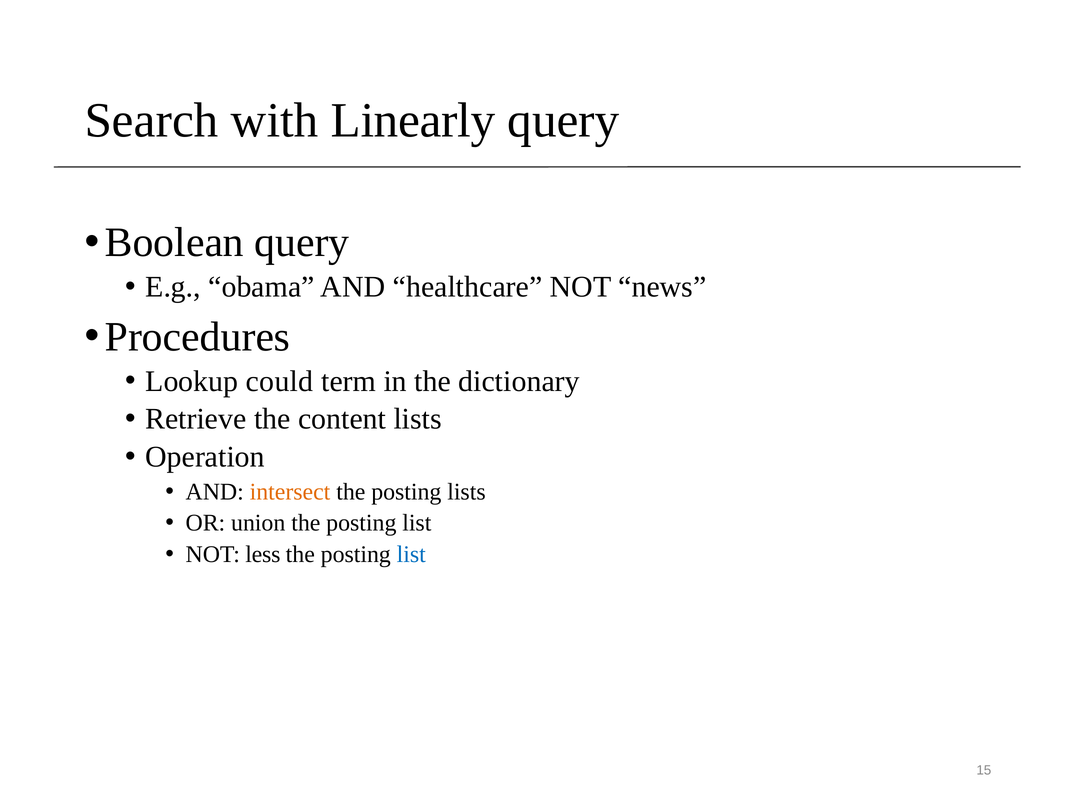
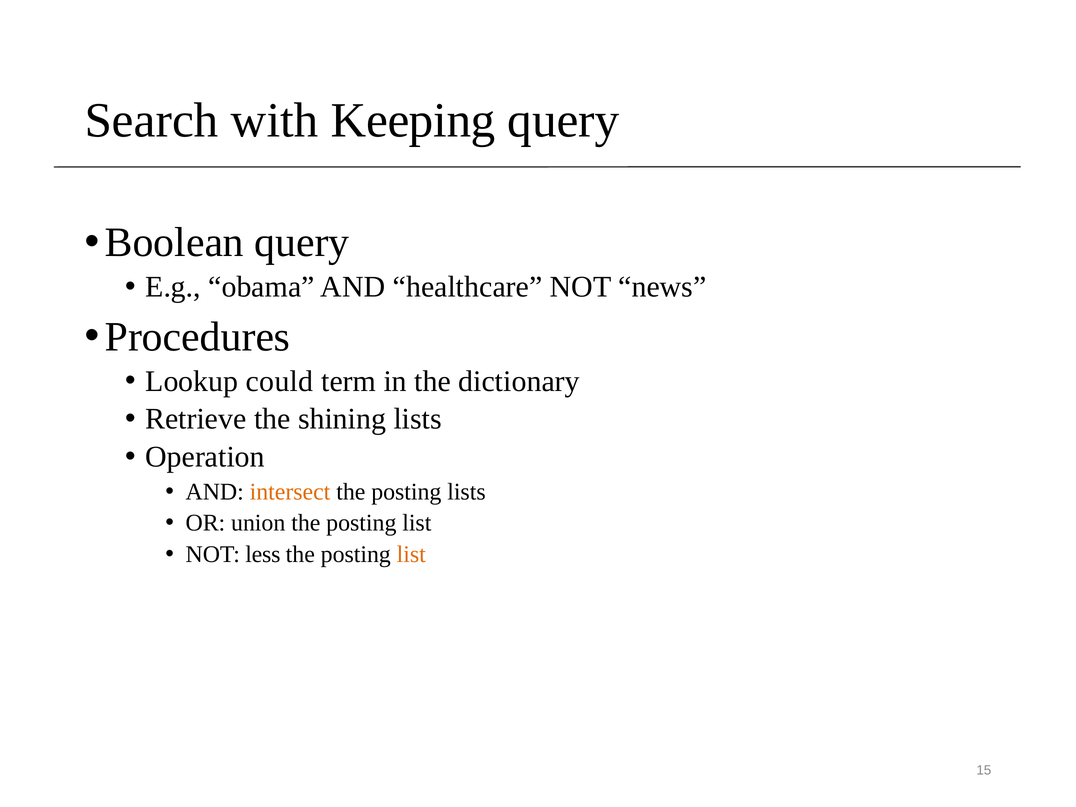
Linearly: Linearly -> Keeping
content: content -> shining
list at (411, 554) colour: blue -> orange
